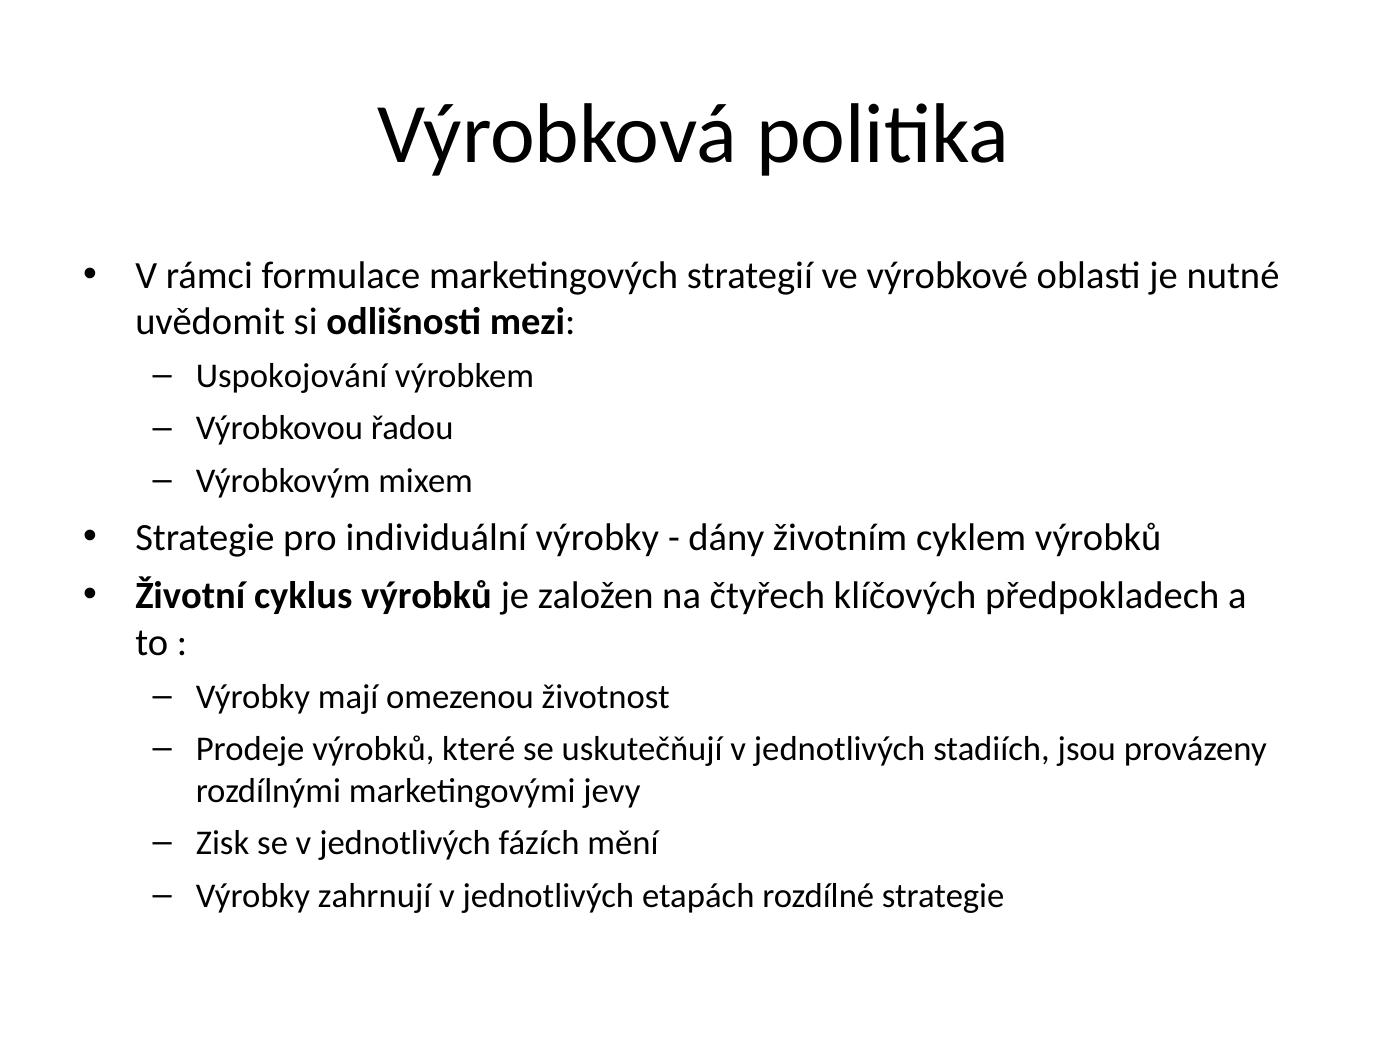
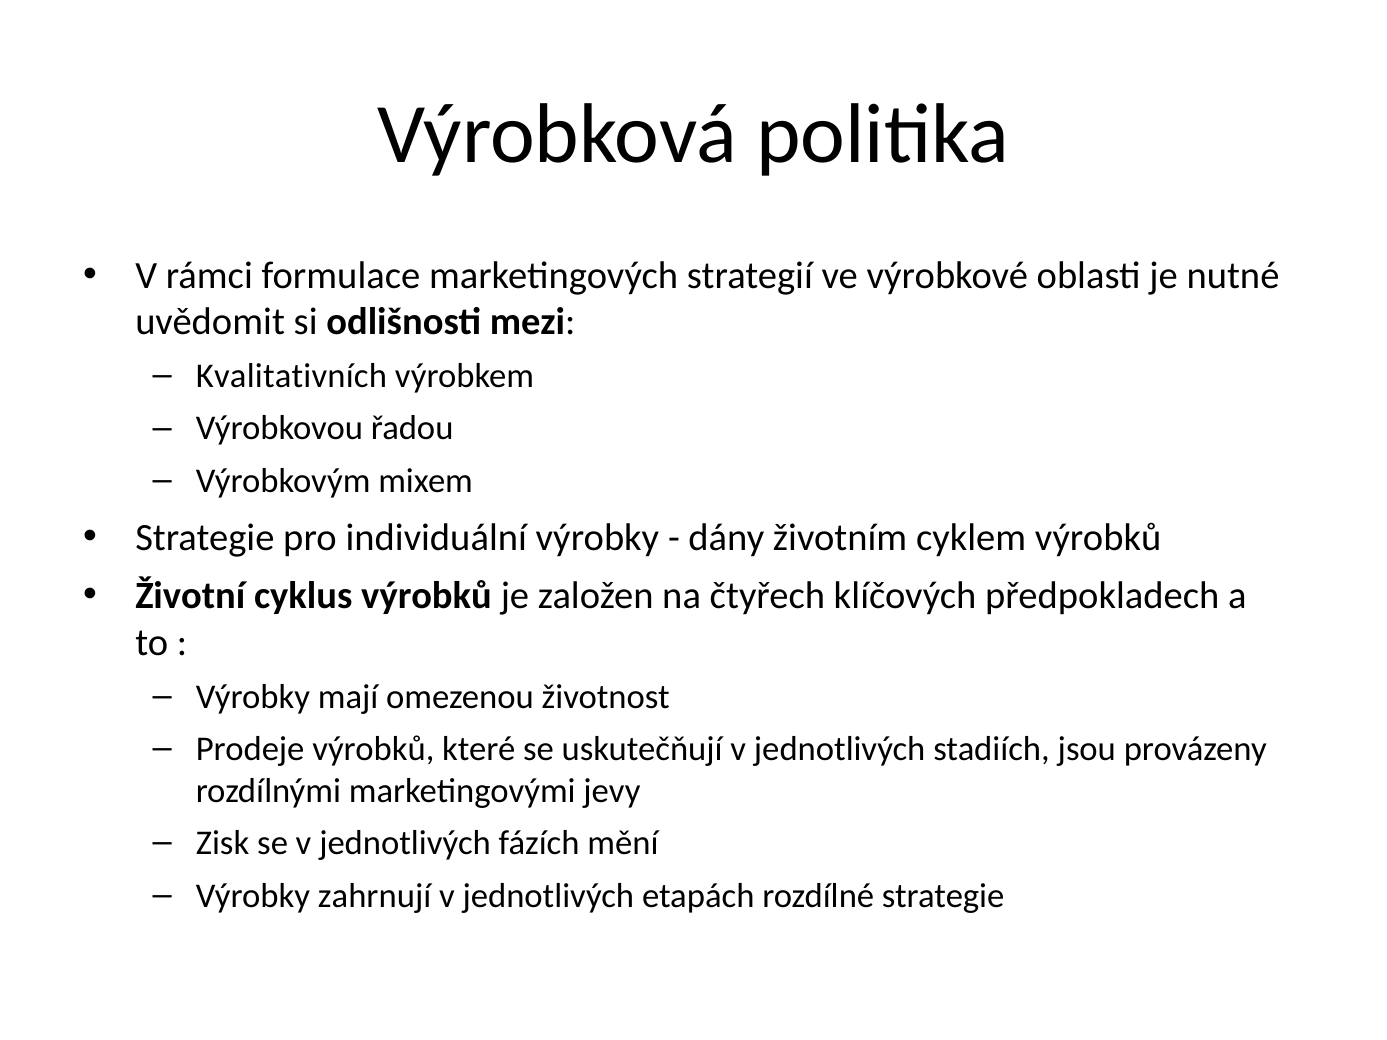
Uspokojování: Uspokojování -> Kvalitativních
